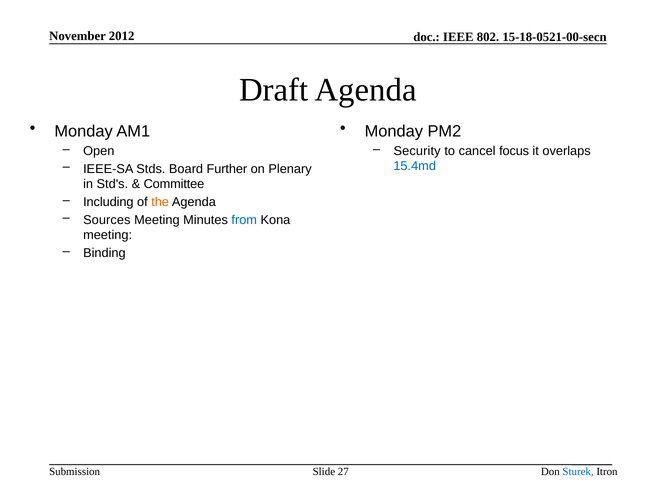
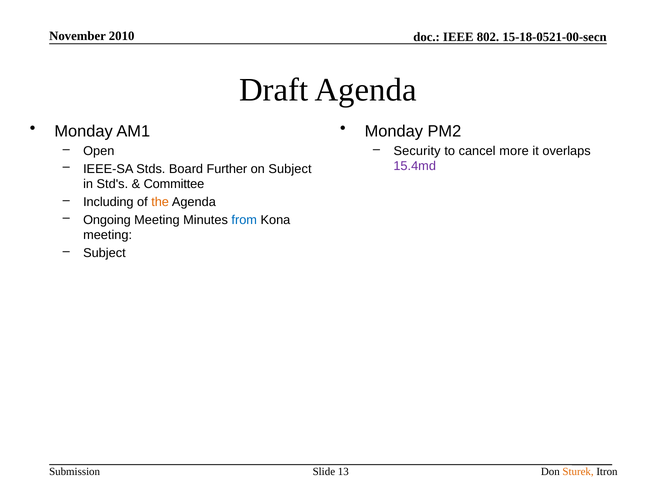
2012: 2012 -> 2010
focus: focus -> more
15.4md colour: blue -> purple
on Plenary: Plenary -> Subject
Sources: Sources -> Ongoing
Binding at (104, 253): Binding -> Subject
27: 27 -> 13
Sturek colour: blue -> orange
